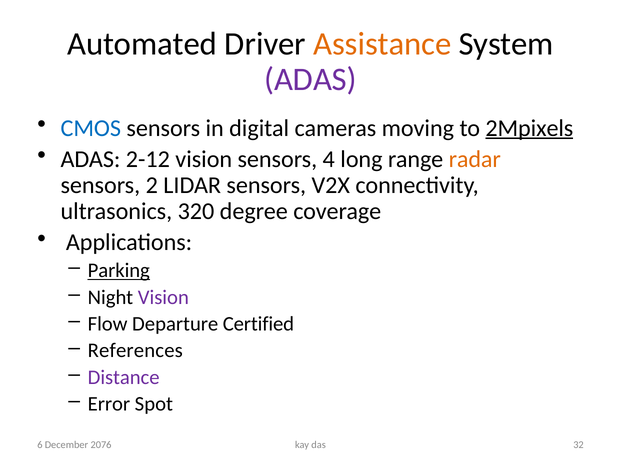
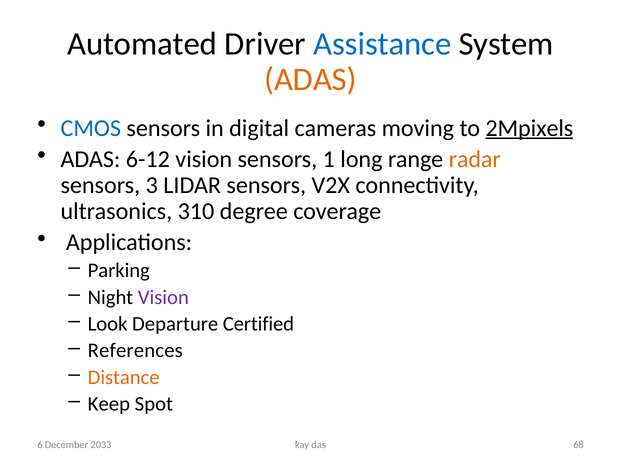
Assistance colour: orange -> blue
ADAS at (310, 79) colour: purple -> orange
2-12: 2-12 -> 6-12
4: 4 -> 1
2: 2 -> 3
320: 320 -> 310
Parking underline: present -> none
Flow: Flow -> Look
Distance colour: purple -> orange
Error: Error -> Keep
32: 32 -> 68
2076: 2076 -> 2033
